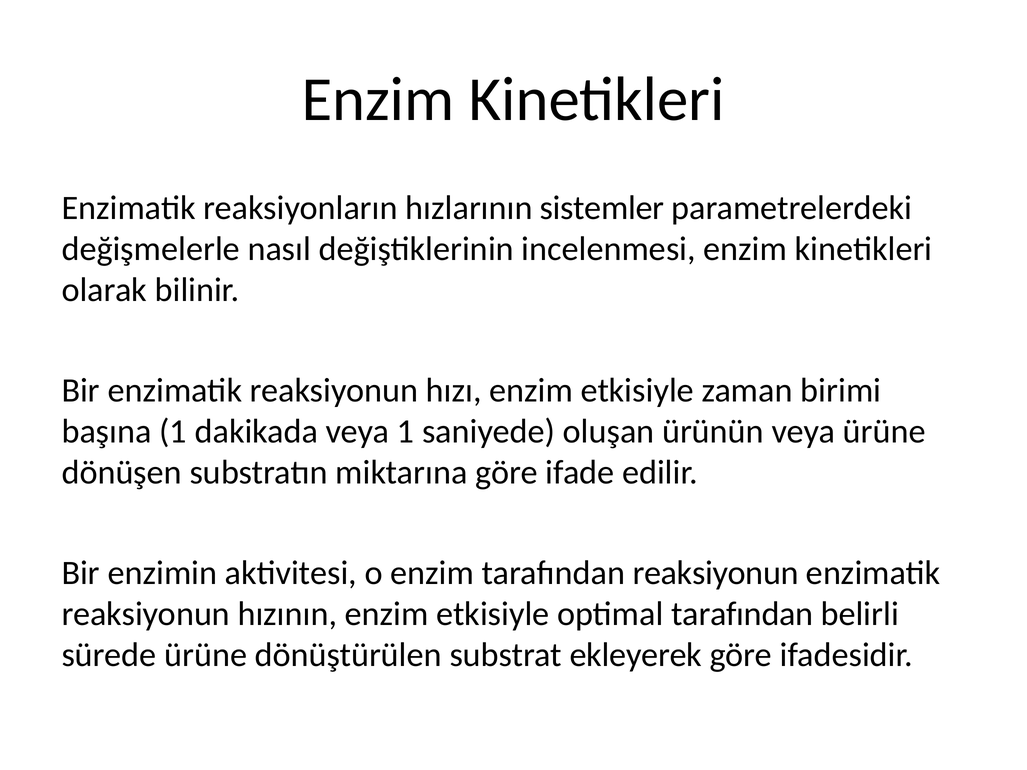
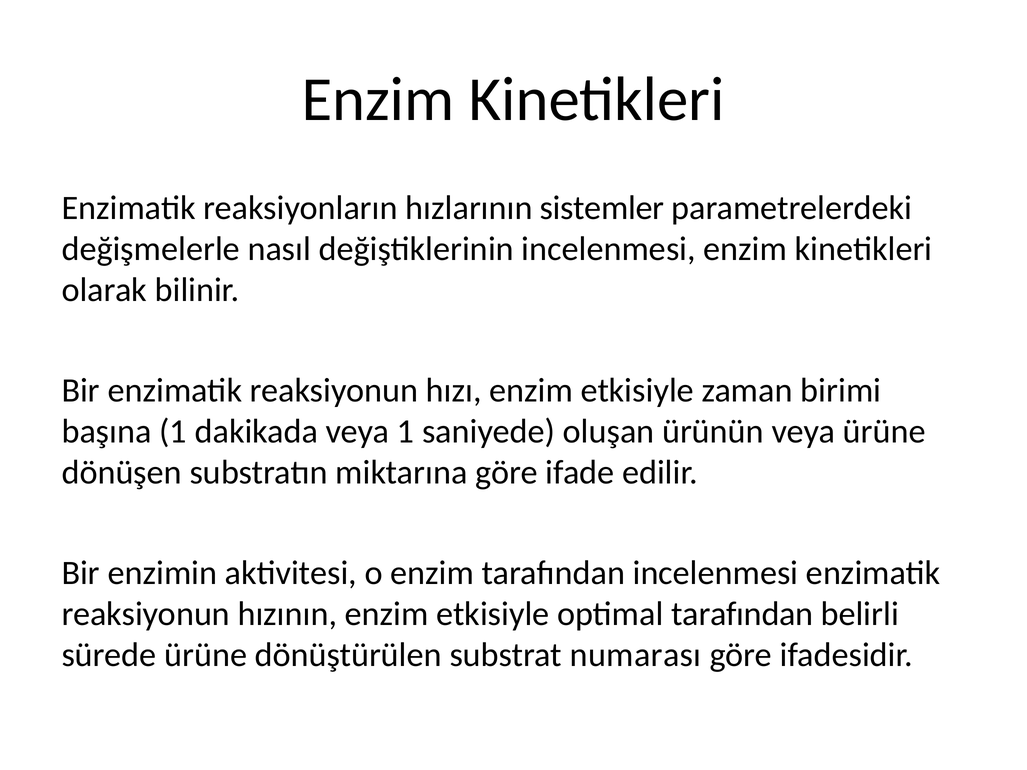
tarafından reaksiyonun: reaksiyonun -> incelenmesi
ekleyerek: ekleyerek -> numarası
